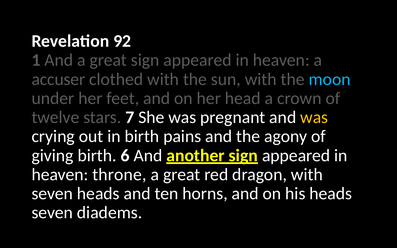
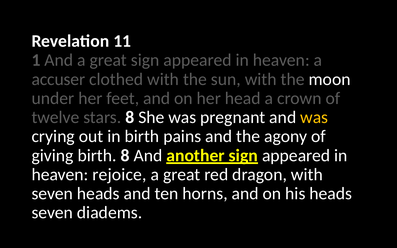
92: 92 -> 11
moon colour: light blue -> white
stars 7: 7 -> 8
birth 6: 6 -> 8
throne: throne -> rejoice
